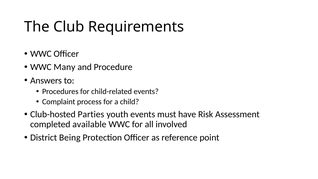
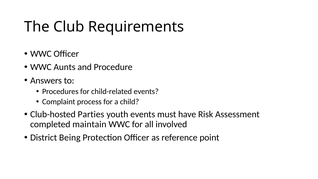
Many: Many -> Aunts
available: available -> maintain
